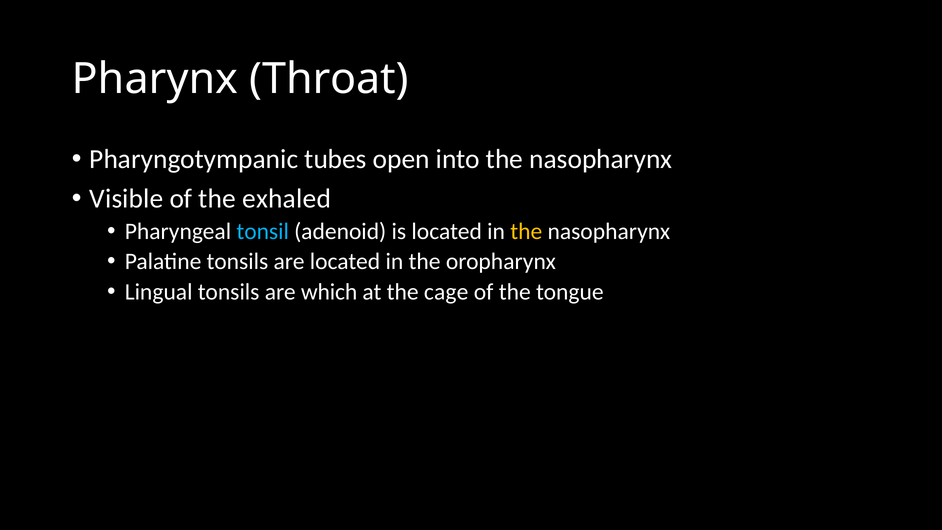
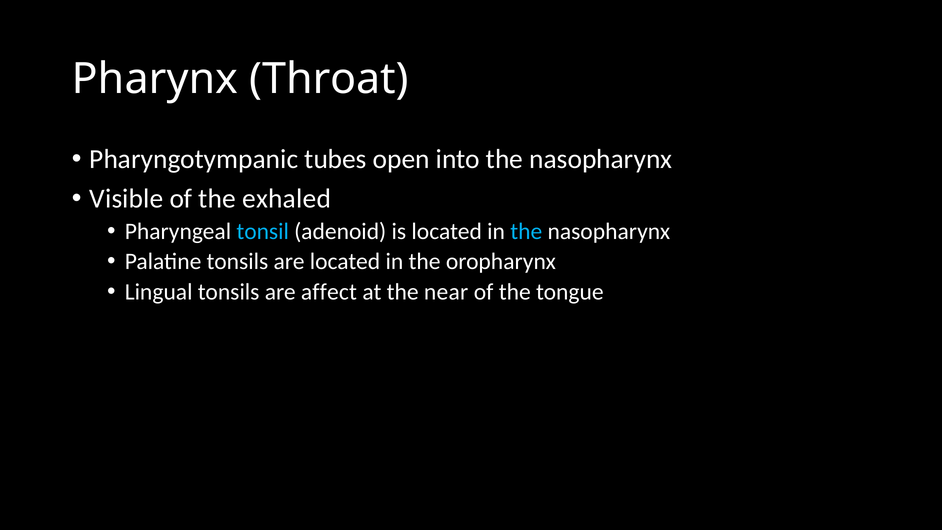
the at (526, 231) colour: yellow -> light blue
which: which -> affect
cage: cage -> near
